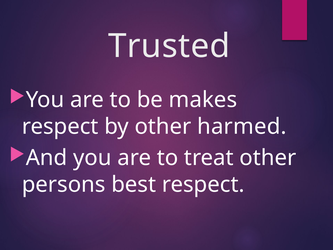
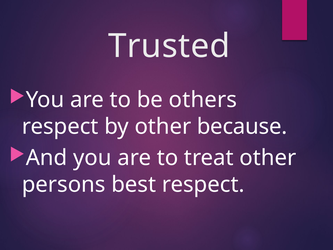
makes: makes -> others
harmed: harmed -> because
